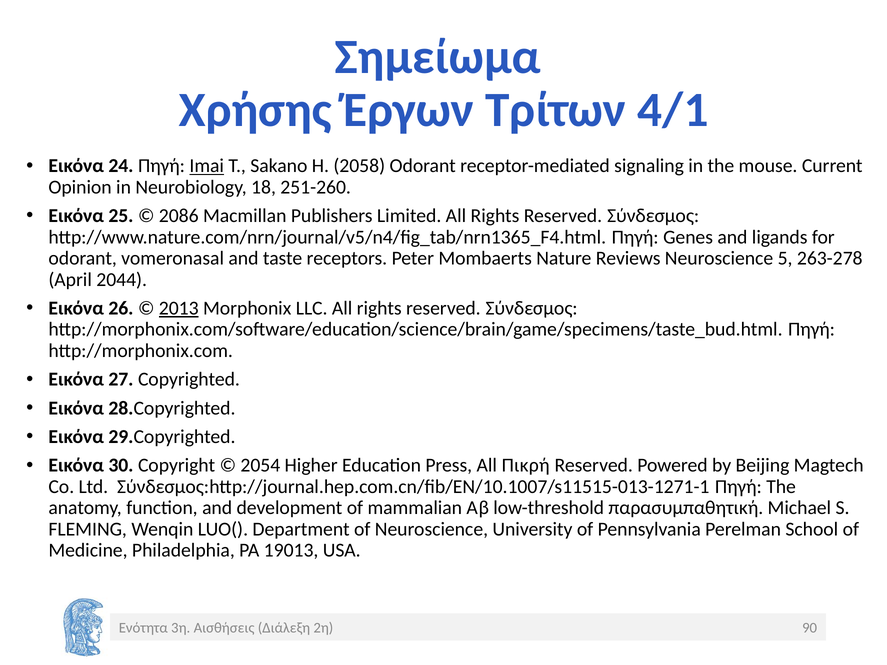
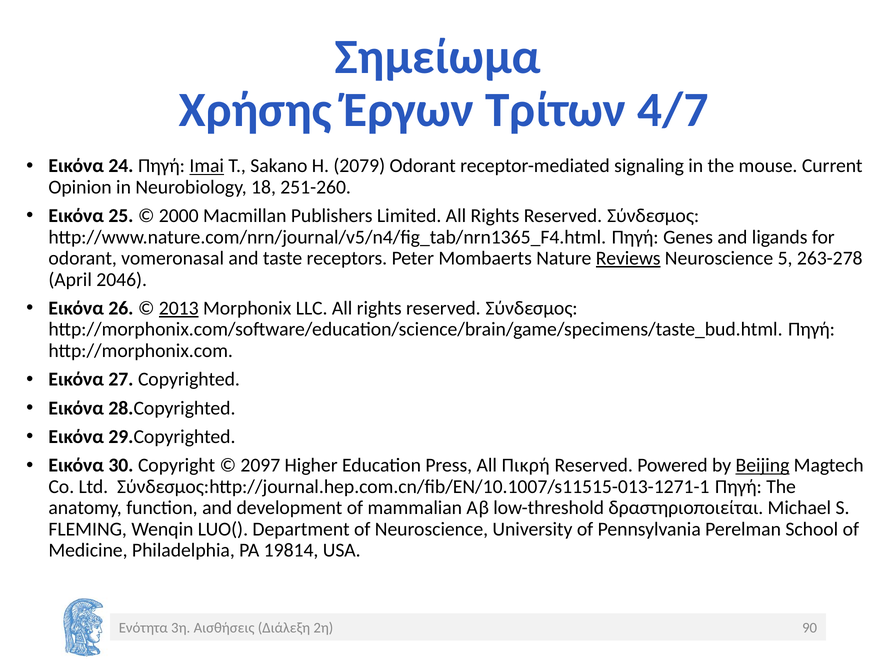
4/1: 4/1 -> 4/7
2058: 2058 -> 2079
2086: 2086 -> 2000
Reviews underline: none -> present
2044: 2044 -> 2046
2054: 2054 -> 2097
Beijing underline: none -> present
παρασυμπαθητική: παρασυμπαθητική -> δραστηριοποιείται
19013: 19013 -> 19814
